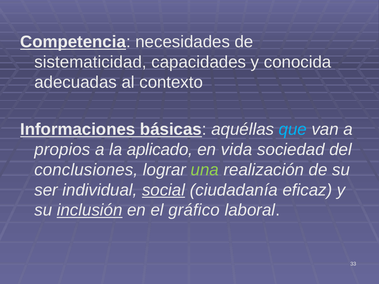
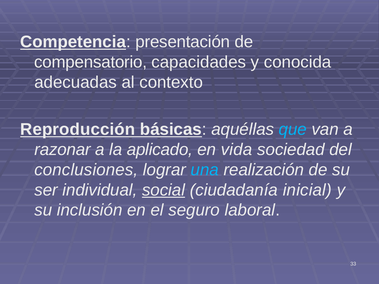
necesidades: necesidades -> presentación
sistematicidad: sistematicidad -> compensatorio
Informaciones: Informaciones -> Reproducción
propios: propios -> razonar
una colour: light green -> light blue
eficaz: eficaz -> inicial
inclusión underline: present -> none
gráfico: gráfico -> seguro
